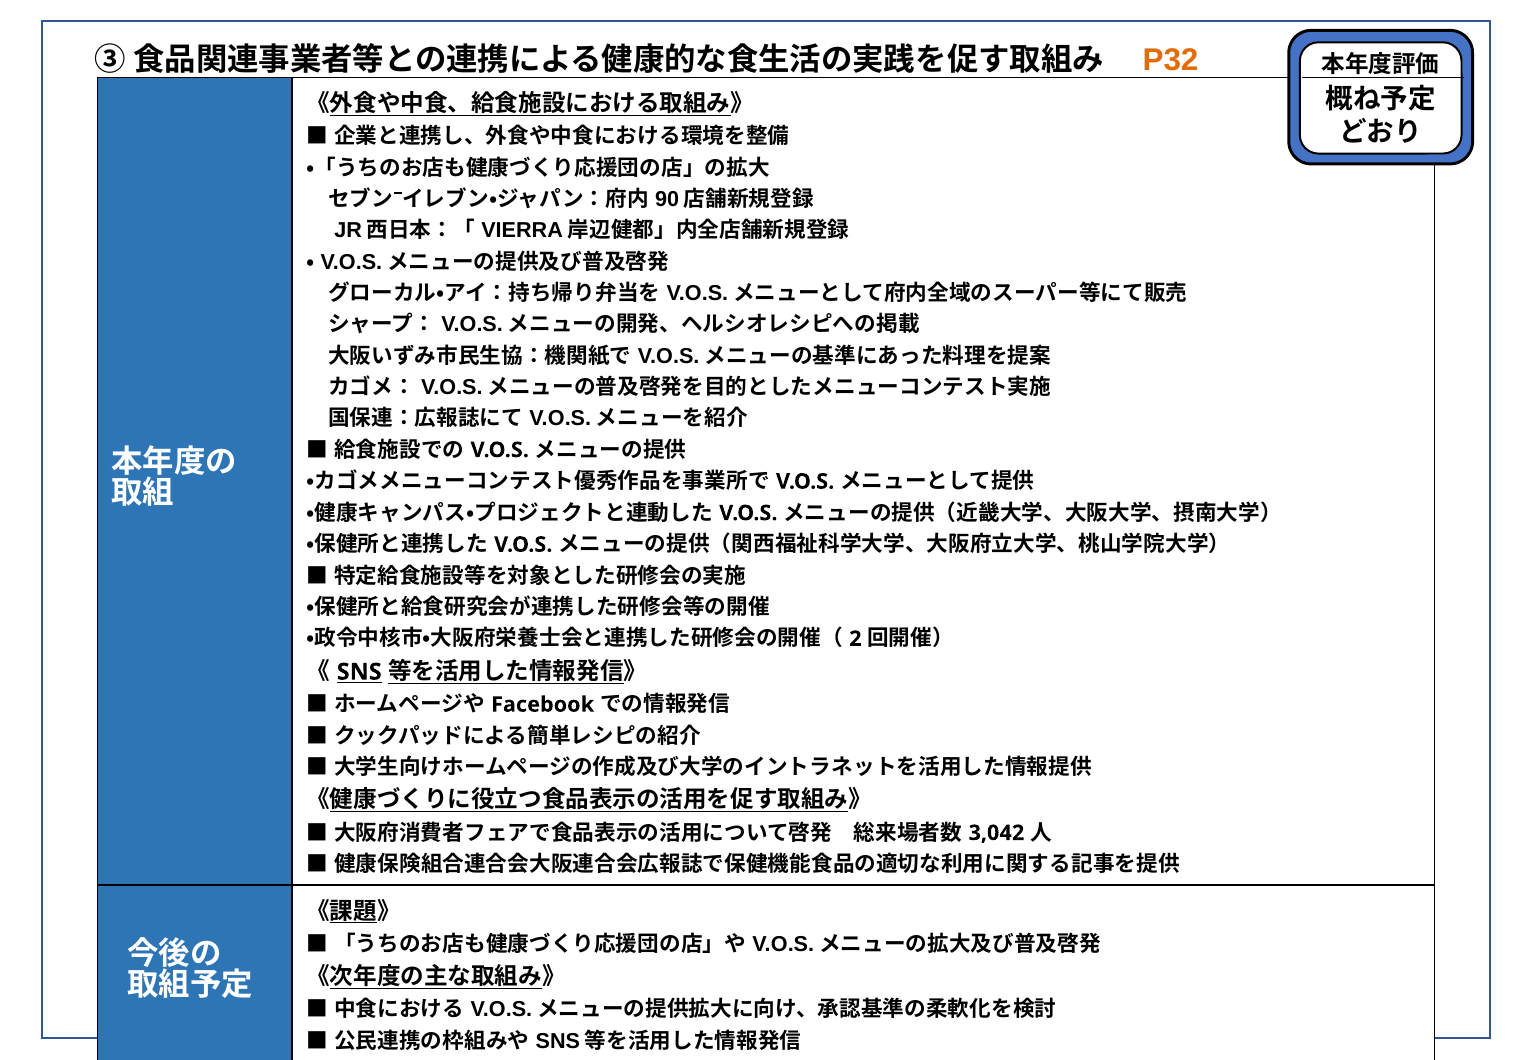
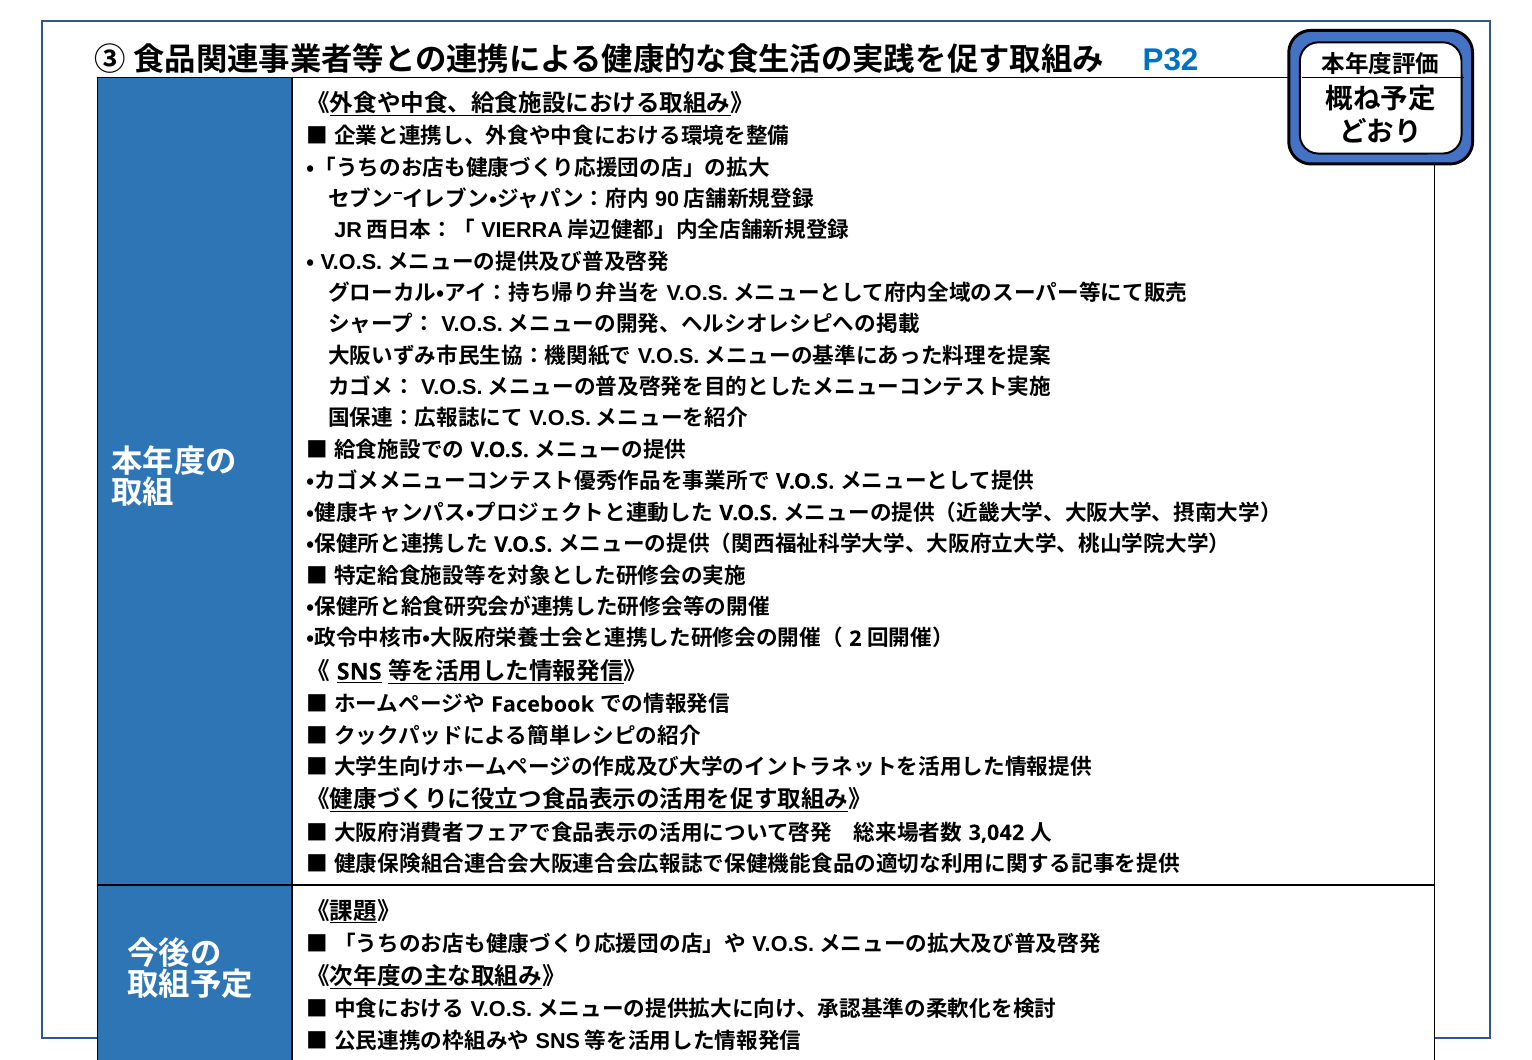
P32 colour: orange -> blue
